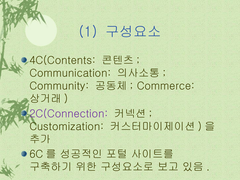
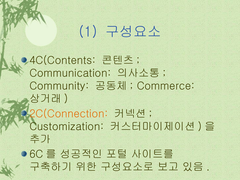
2C(Connection colour: purple -> orange
